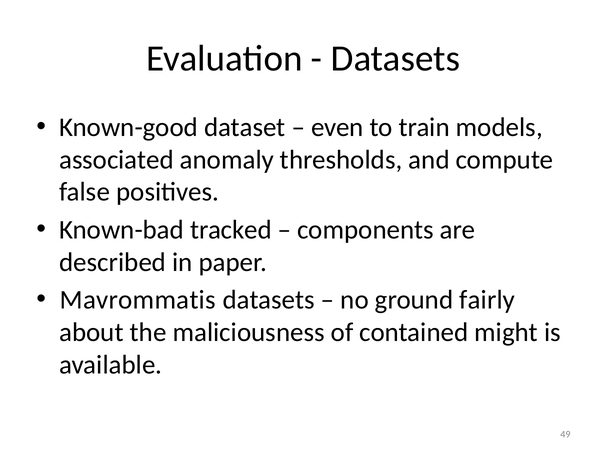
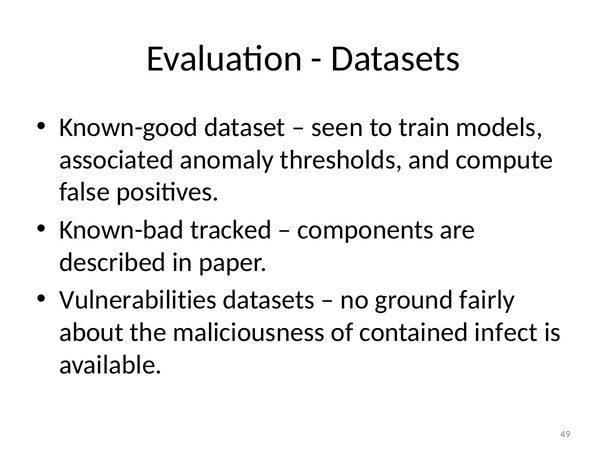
even: even -> seen
Mavrommatis: Mavrommatis -> Vulnerabilities
might: might -> infect
